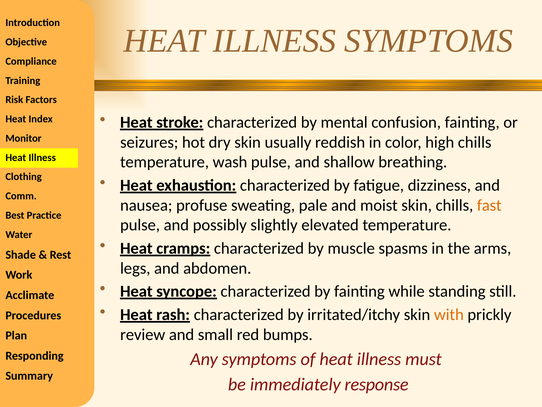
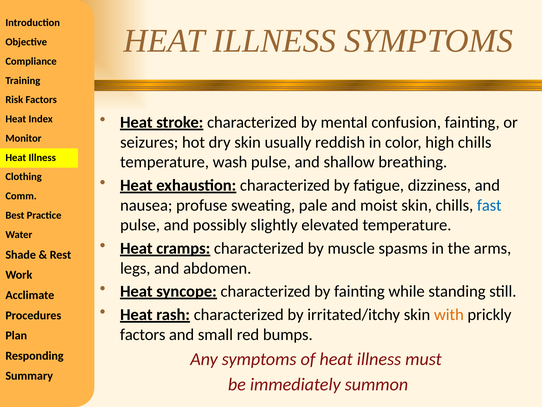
fast colour: orange -> blue
review at (143, 334): review -> factors
response: response -> summon
